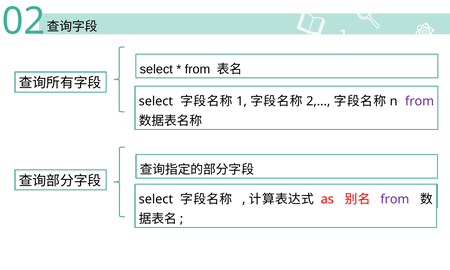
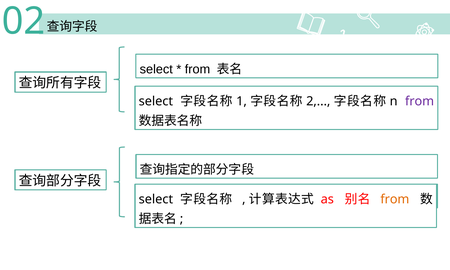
from at (395, 199) colour: purple -> orange
